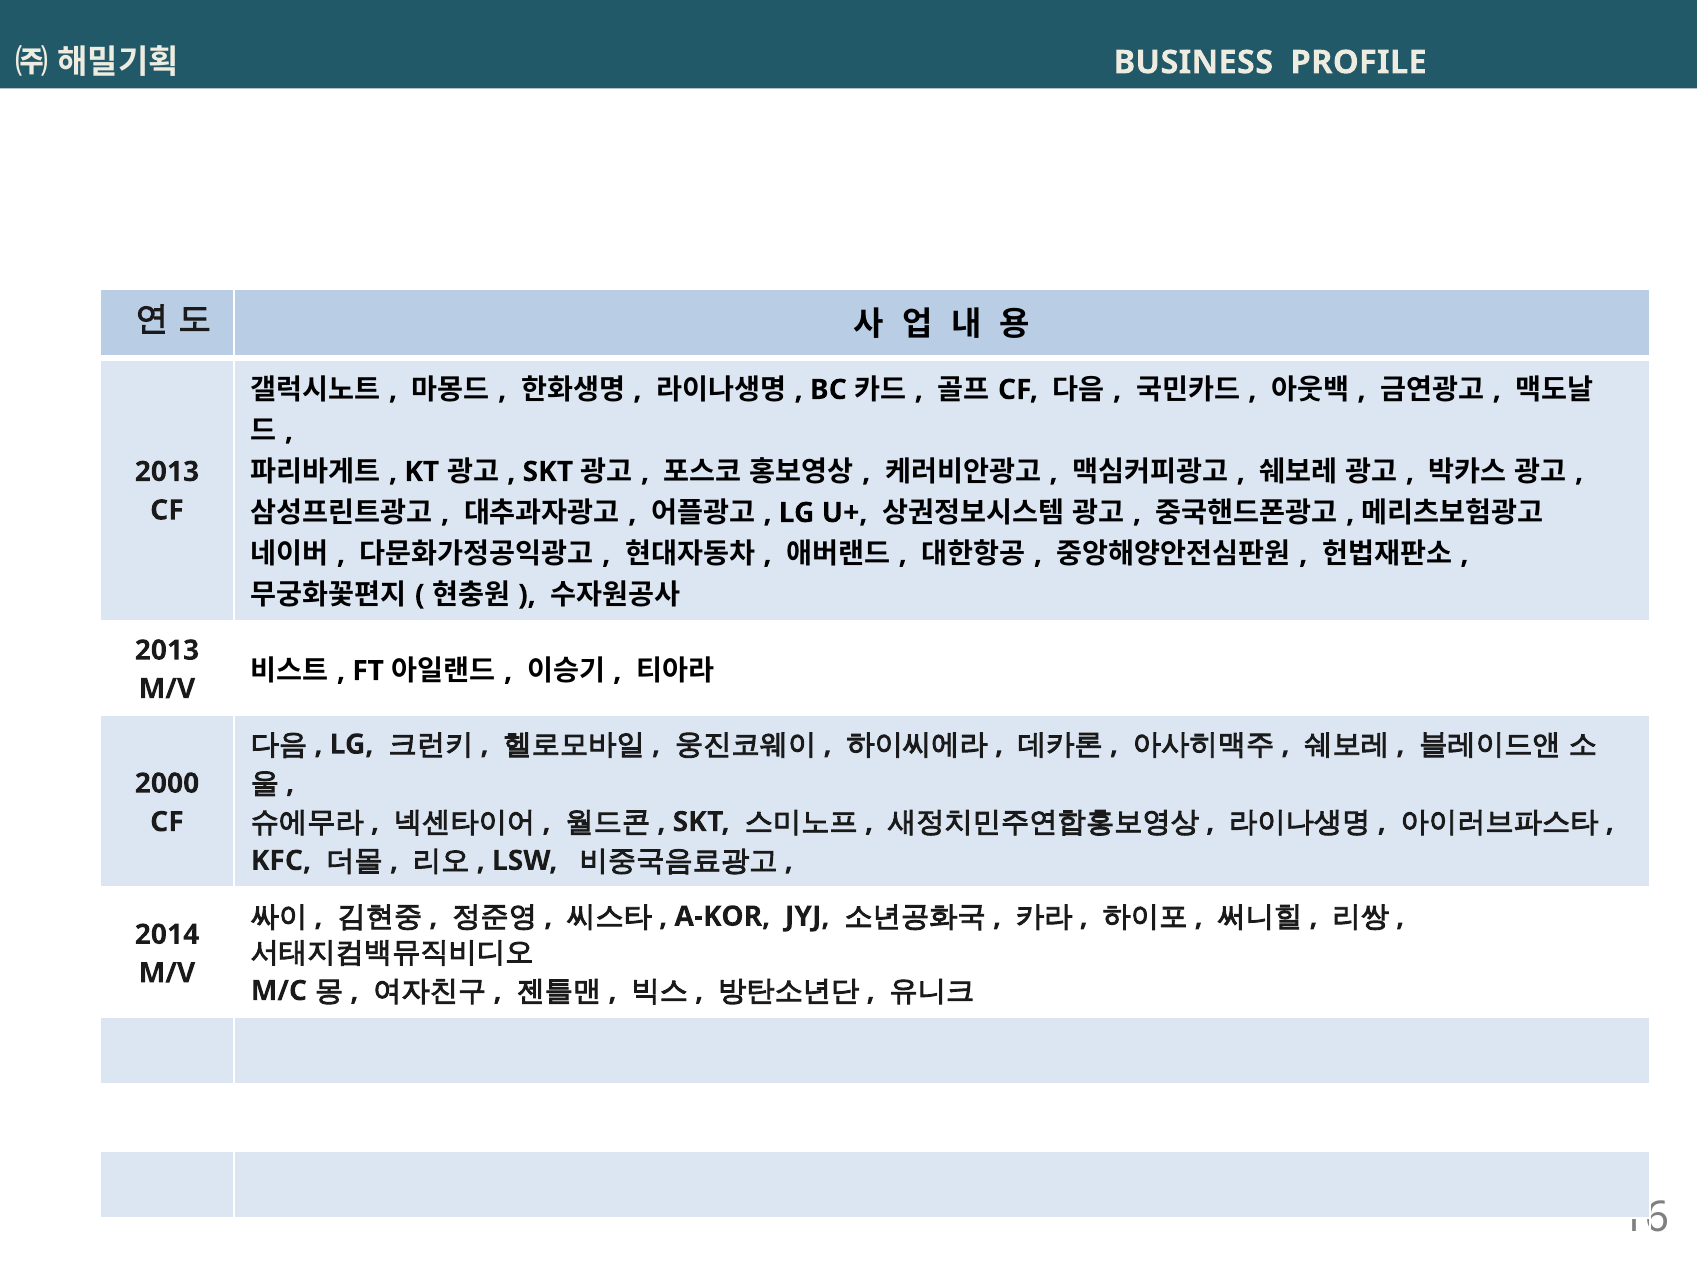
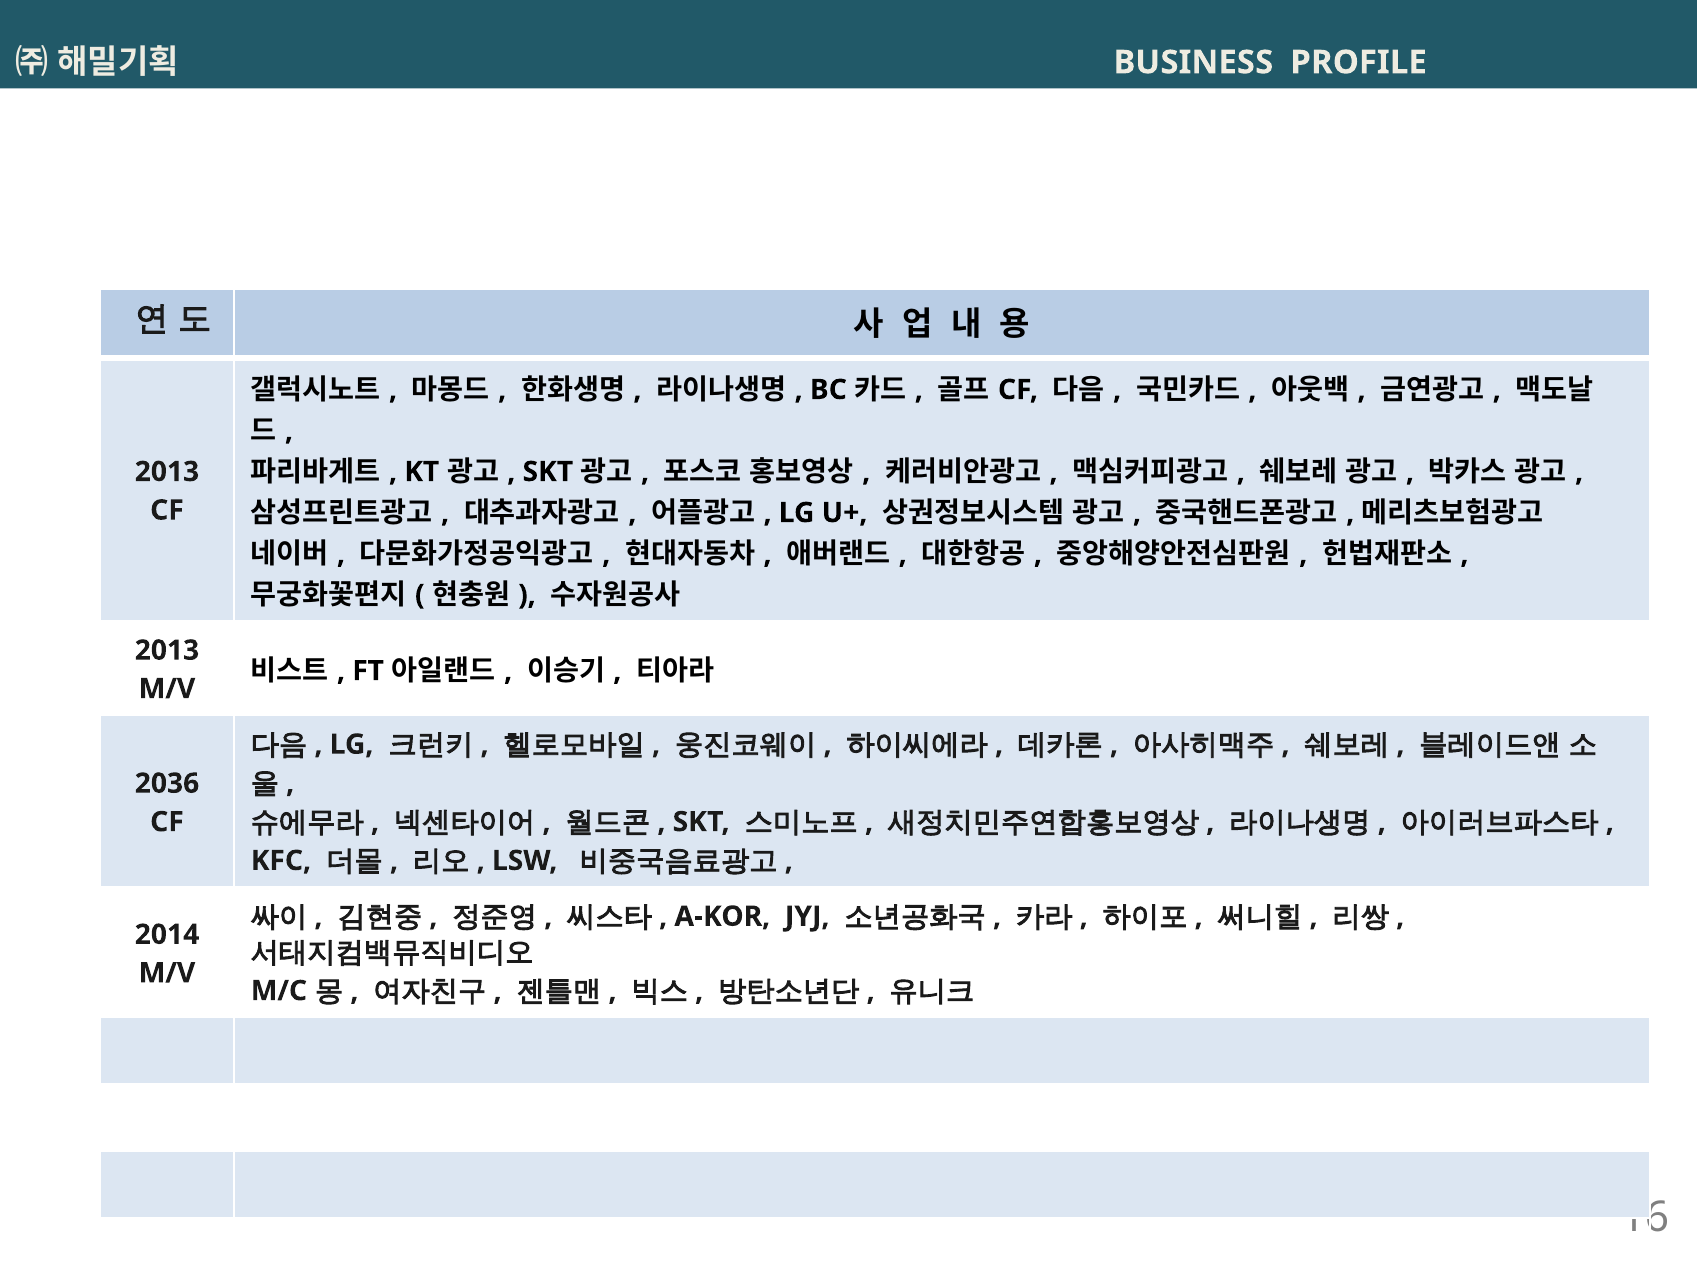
2000: 2000 -> 2036
